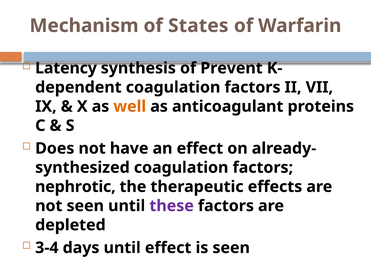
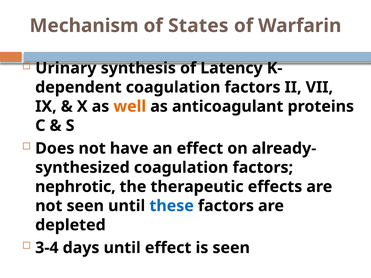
Latency: Latency -> Urinary
Prevent: Prevent -> Latency
these colour: purple -> blue
